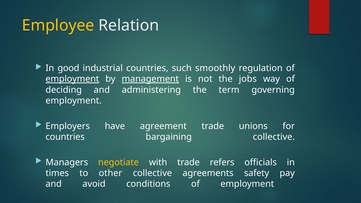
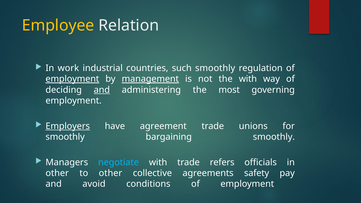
good: good -> work
the jobs: jobs -> with
and at (102, 90) underline: none -> present
term: term -> most
Employers underline: none -> present
countries at (65, 137): countries -> smoothly
bargaining collective: collective -> smoothly
negotiate colour: yellow -> light blue
times at (57, 173): times -> other
